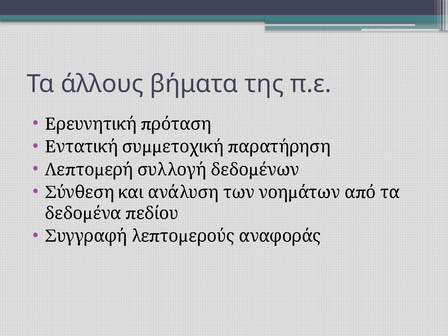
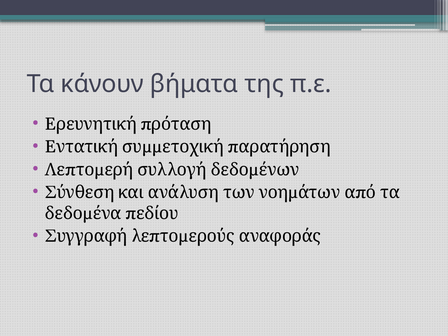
άλλους: άλλους -> κάνουν
